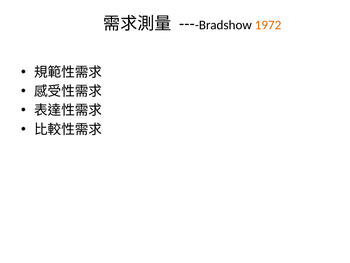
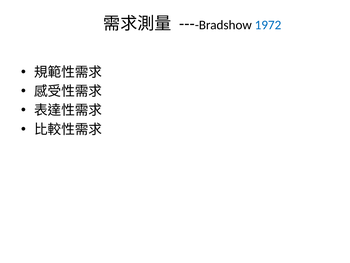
1972 colour: orange -> blue
